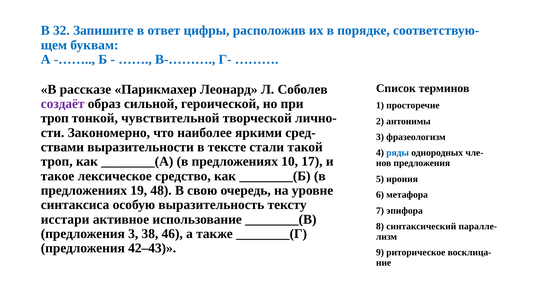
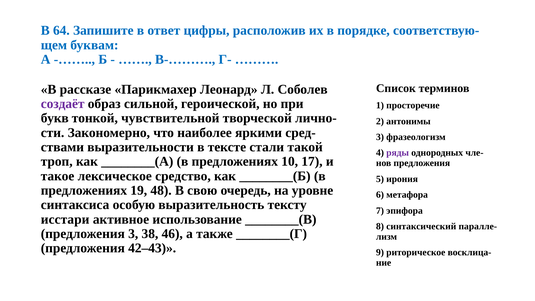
32: 32 -> 64
троп at (55, 118): троп -> букв
ряды colour: blue -> purple
